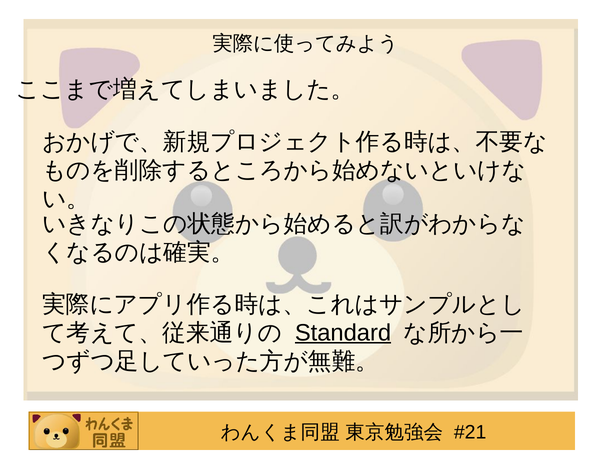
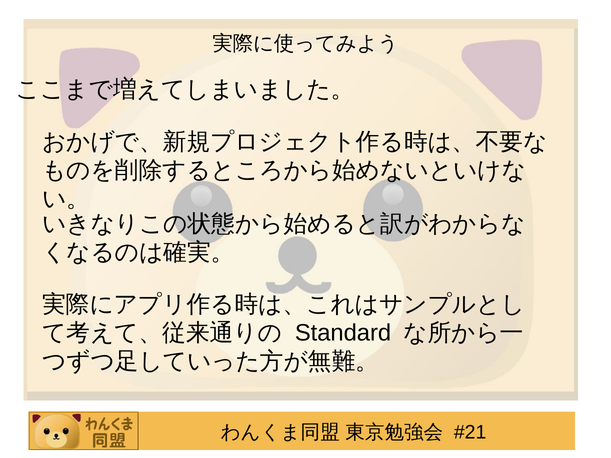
Standard underline: present -> none
